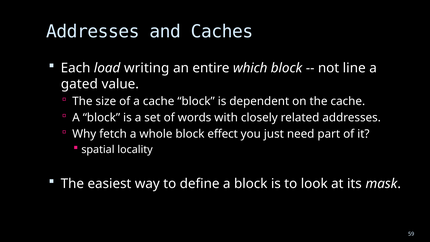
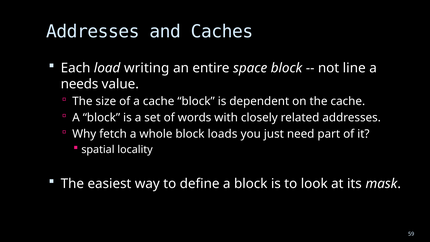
which: which -> space
gated: gated -> needs
effect: effect -> loads
